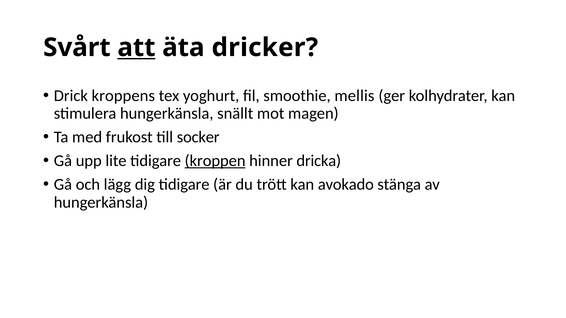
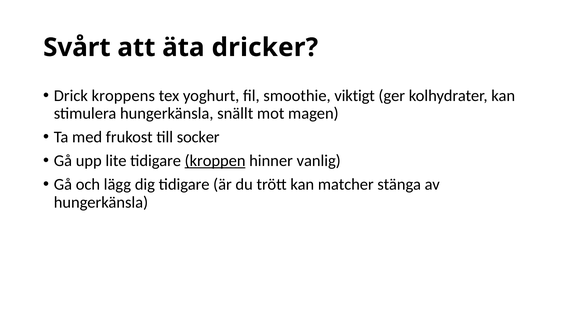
att underline: present -> none
mellis: mellis -> viktigt
dricka: dricka -> vanlig
avokado: avokado -> matcher
